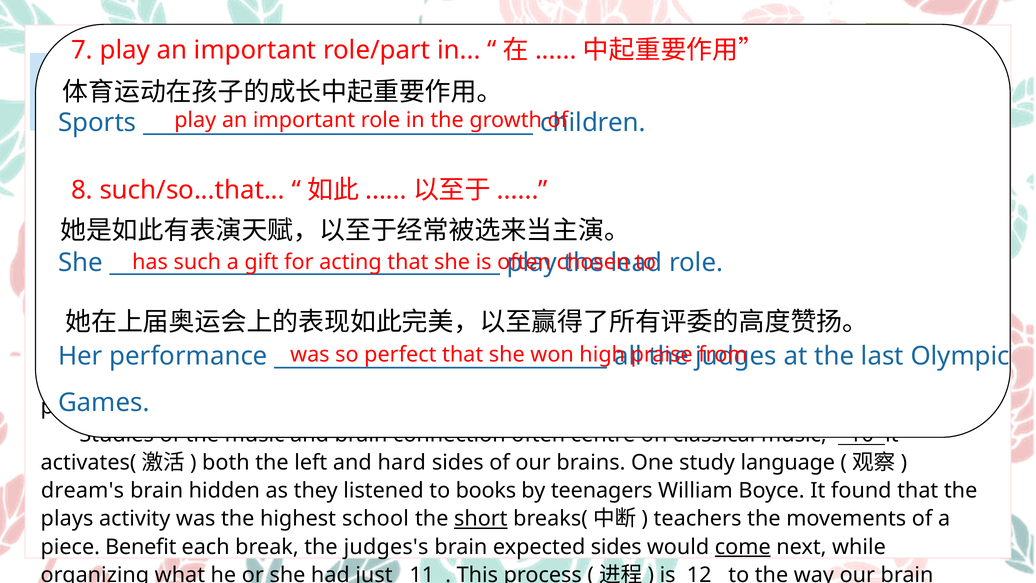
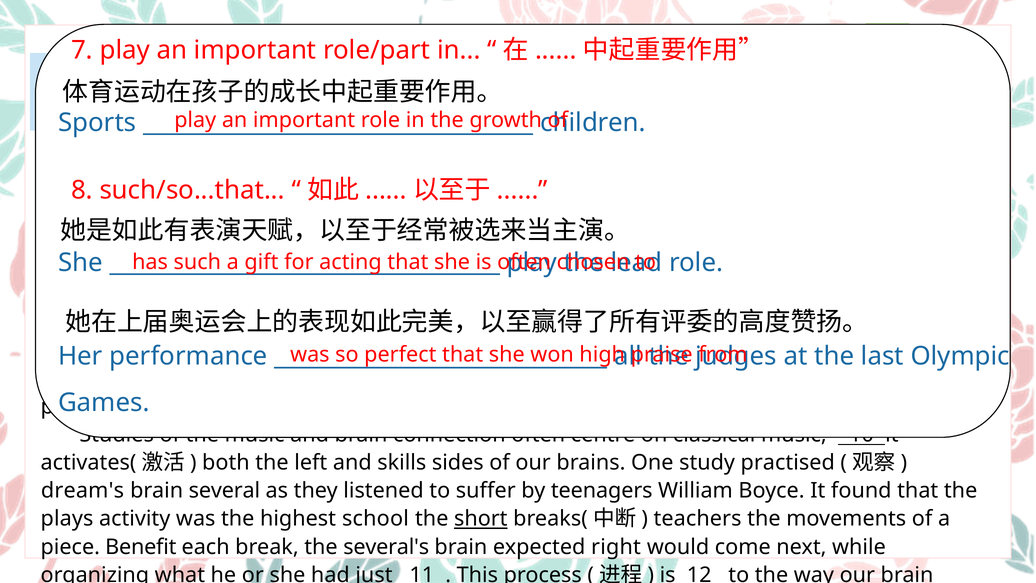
hard: hard -> skills
study language: language -> practised
brain hidden: hidden -> several
books: books -> suffer
judges's: judges's -> several's
expected sides: sides -> right
come underline: present -> none
